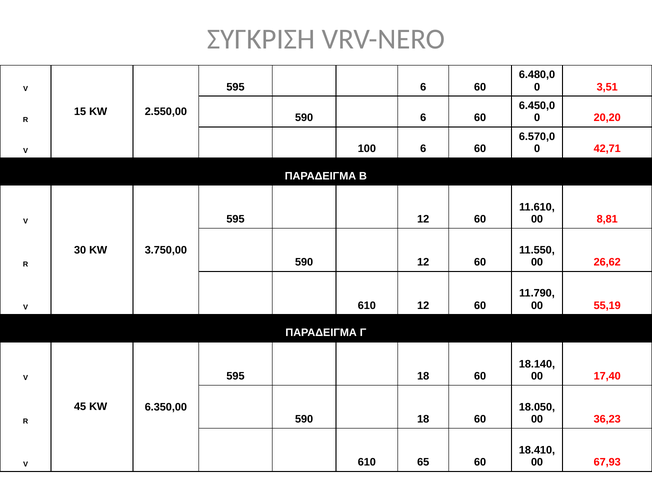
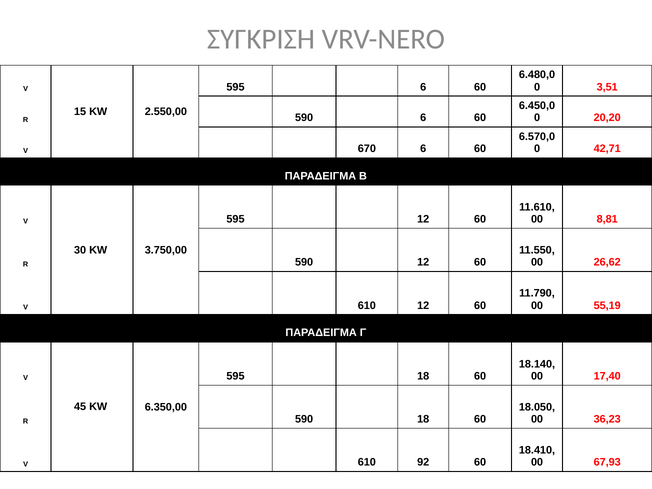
100: 100 -> 670
65: 65 -> 92
